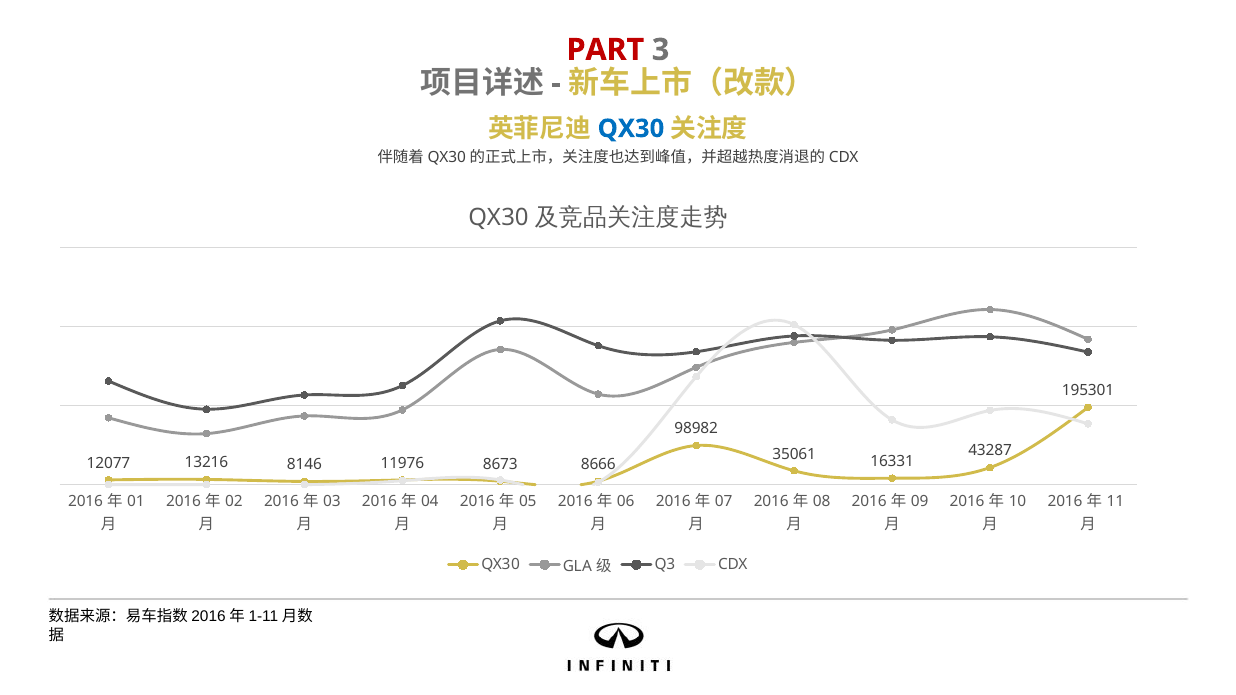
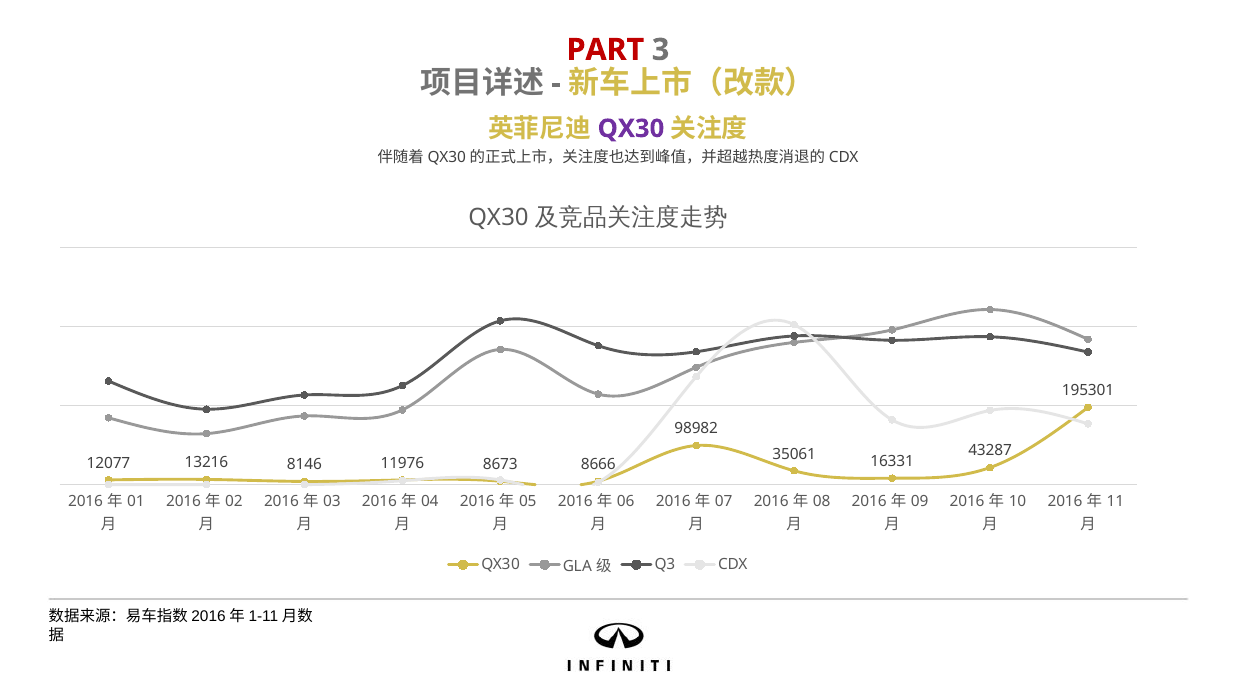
QX30 at (631, 129) colour: blue -> purple
